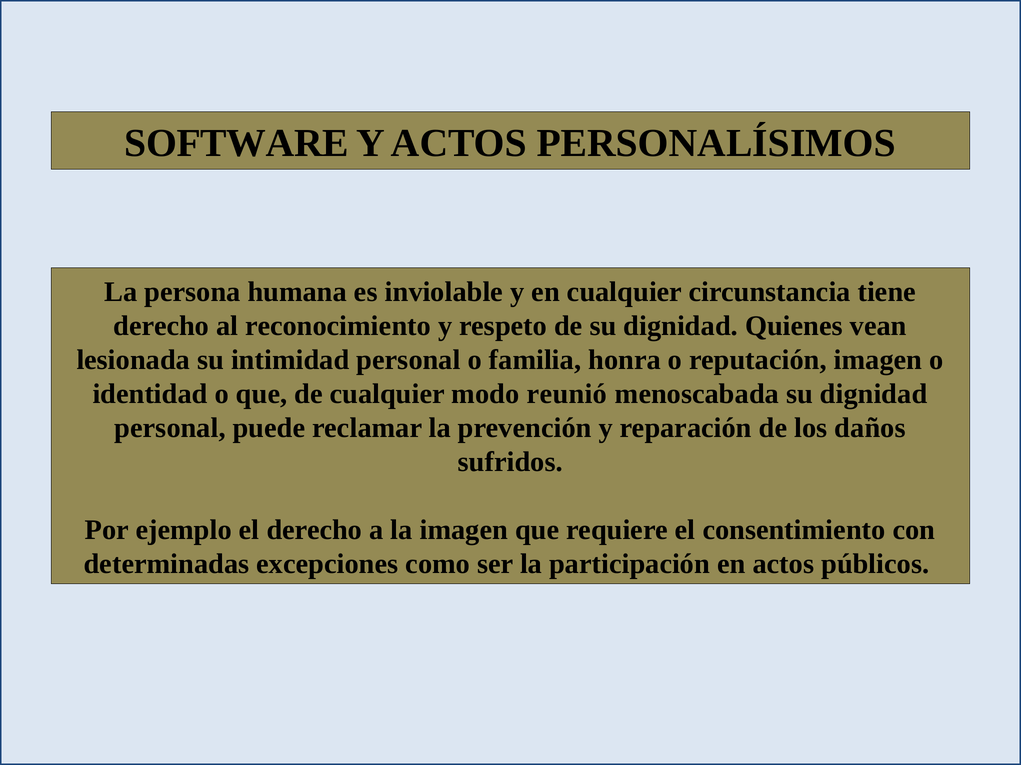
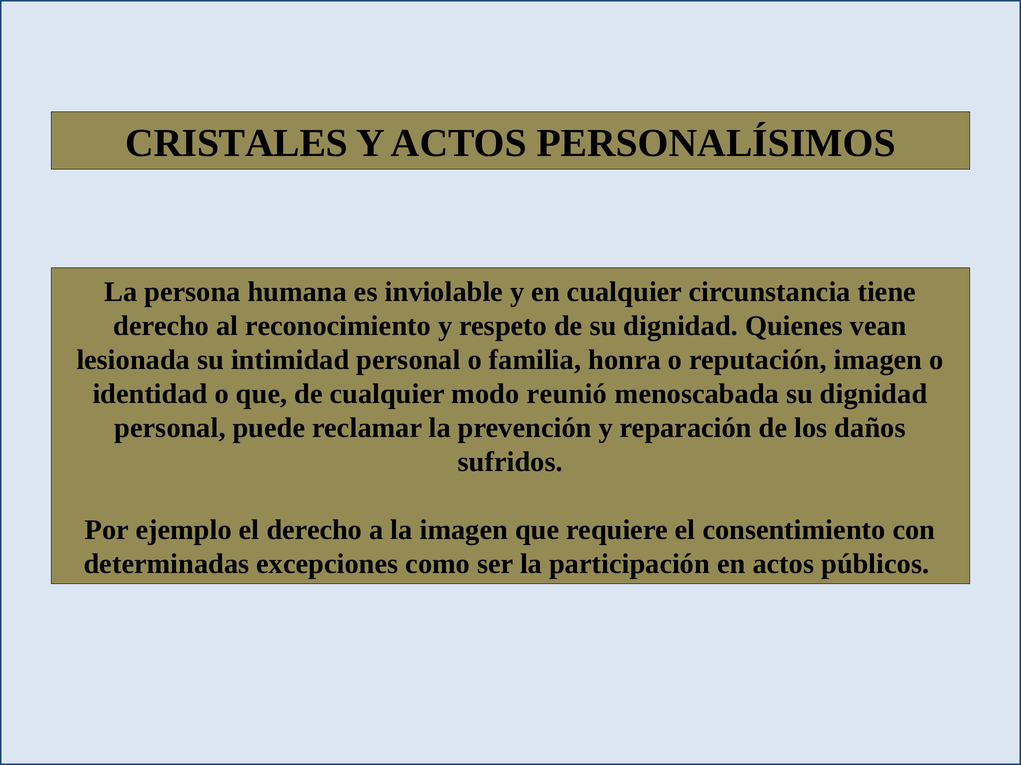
SOFTWARE: SOFTWARE -> CRISTALES
